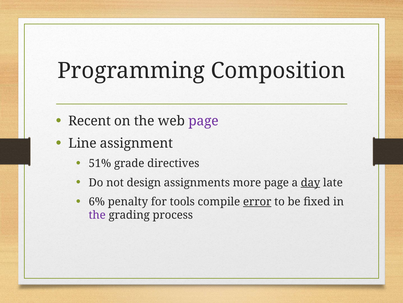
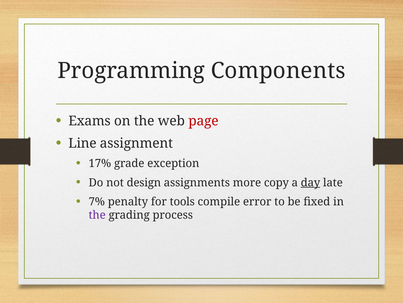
Composition: Composition -> Components
Recent: Recent -> Exams
page at (203, 121) colour: purple -> red
51%: 51% -> 17%
directives: directives -> exception
more page: page -> copy
6%: 6% -> 7%
error underline: present -> none
